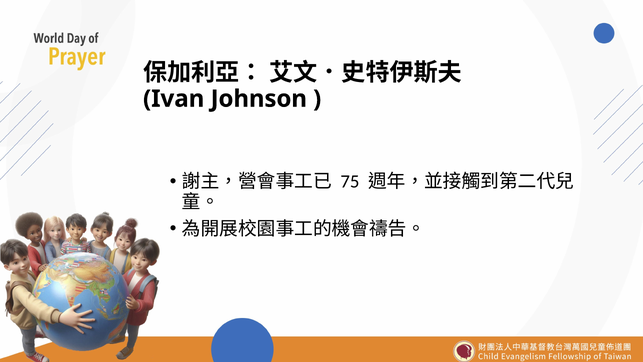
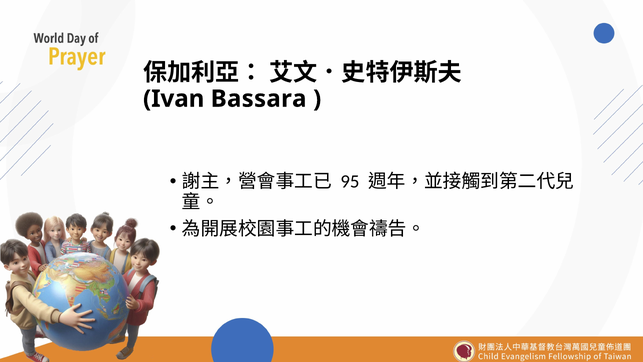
Johnson: Johnson -> Bassara
75: 75 -> 95
